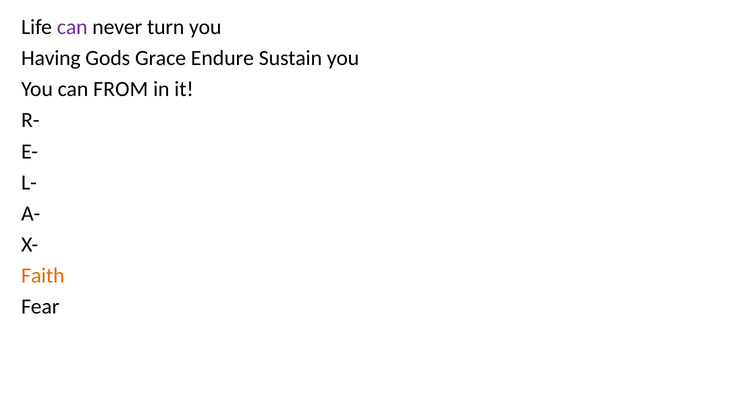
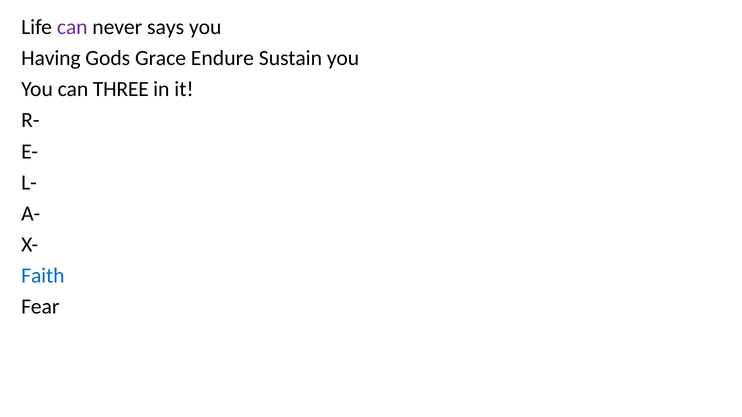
turn: turn -> says
FROM: FROM -> THREE
Faith colour: orange -> blue
